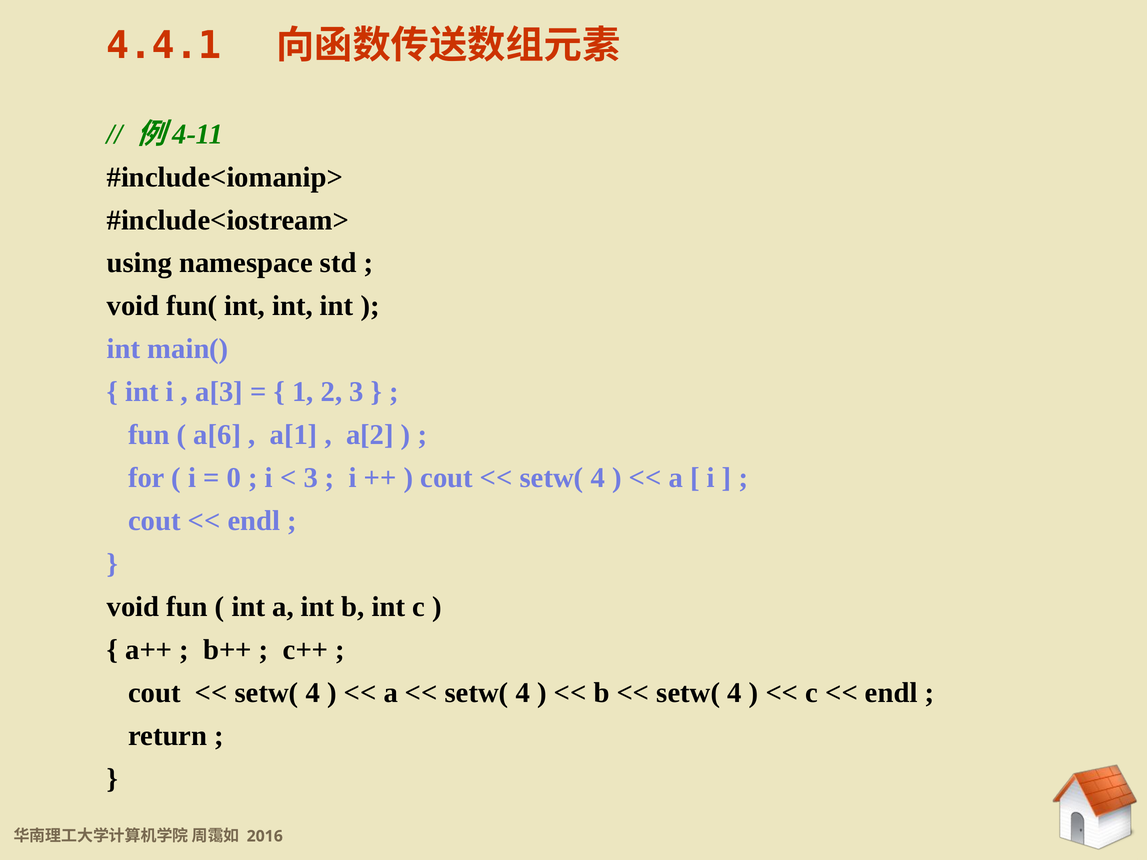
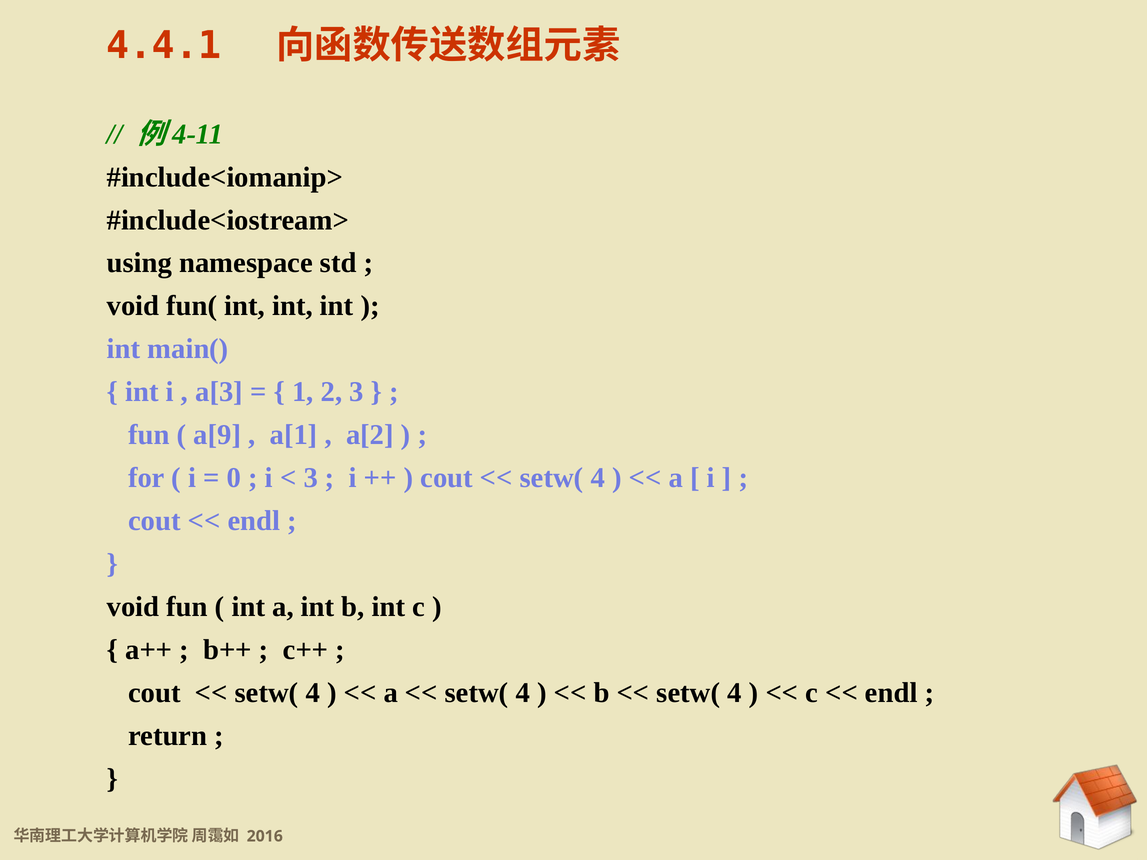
a[6: a[6 -> a[9
